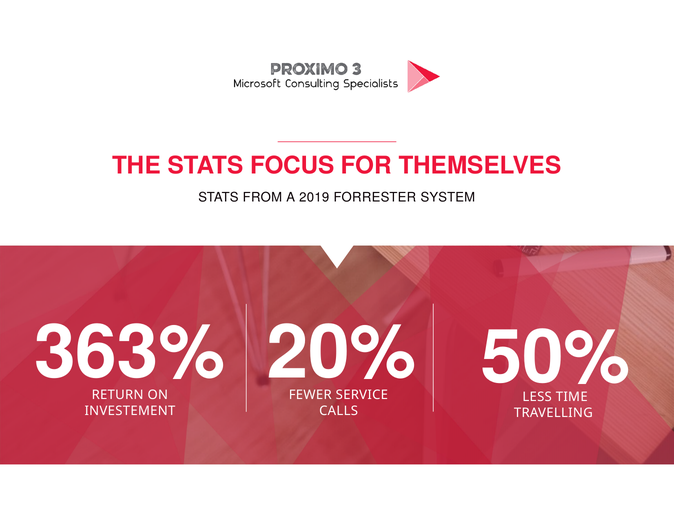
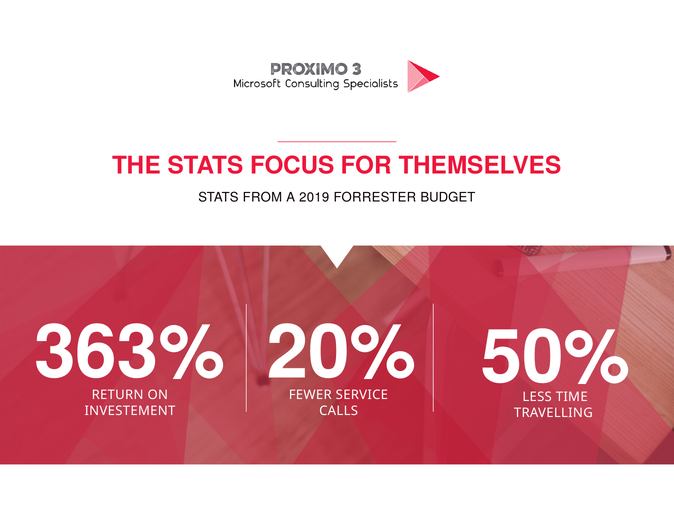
SYSTEM: SYSTEM -> BUDGET
